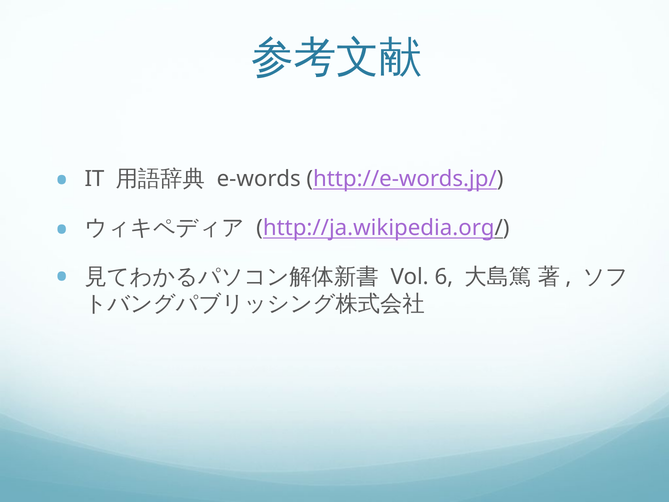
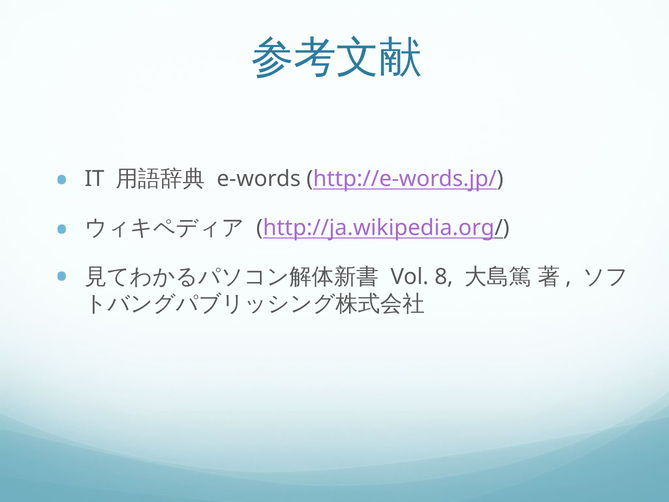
6: 6 -> 8
